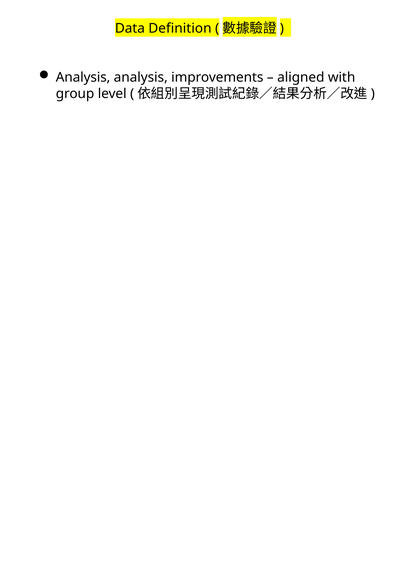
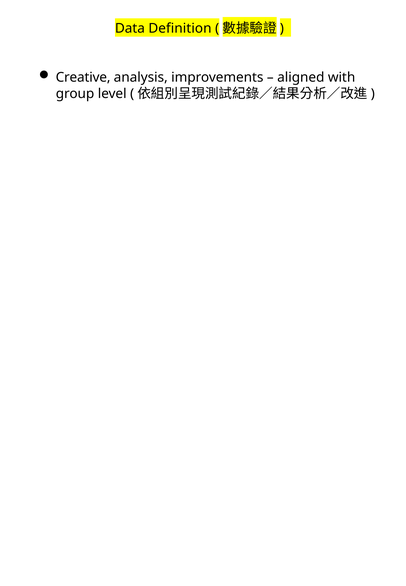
Analysis at (83, 77): Analysis -> Creative
